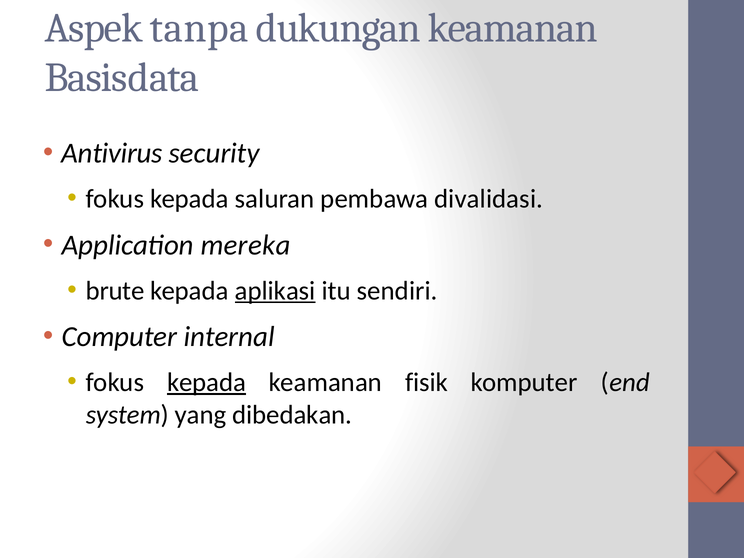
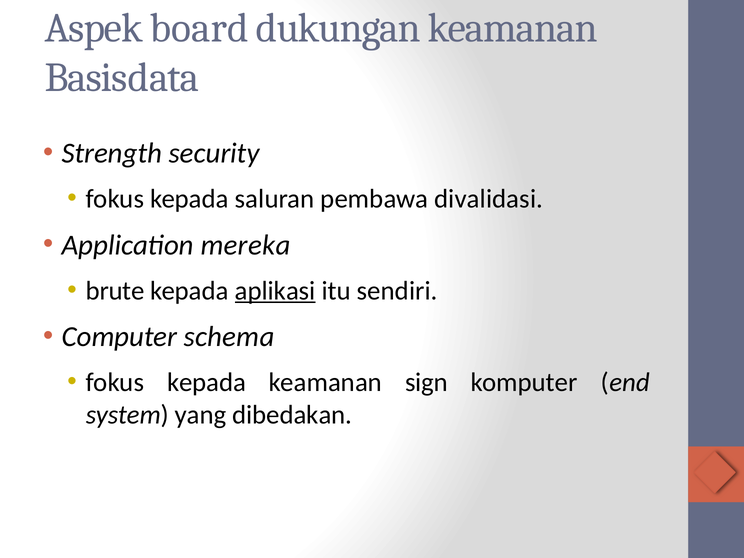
tanpa: tanpa -> board
Antivirus: Antivirus -> Strength
internal: internal -> schema
kepada at (207, 382) underline: present -> none
fisik: fisik -> sign
